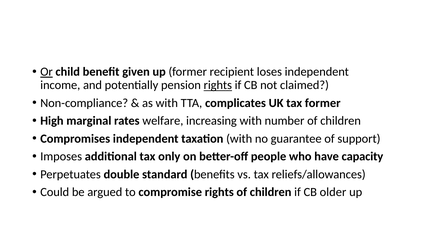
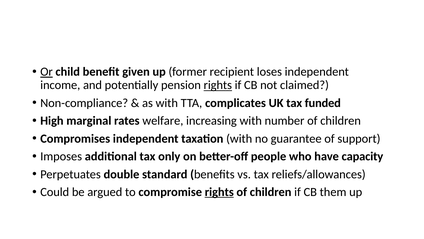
tax former: former -> funded
rights at (219, 192) underline: none -> present
older: older -> them
